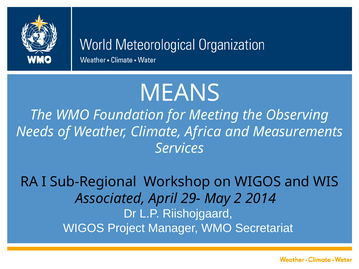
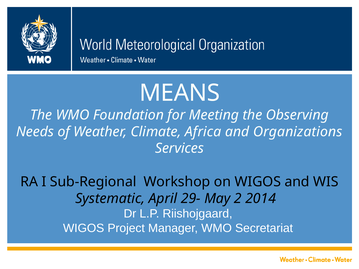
Measurements: Measurements -> Organizations
Associated: Associated -> Systematic
